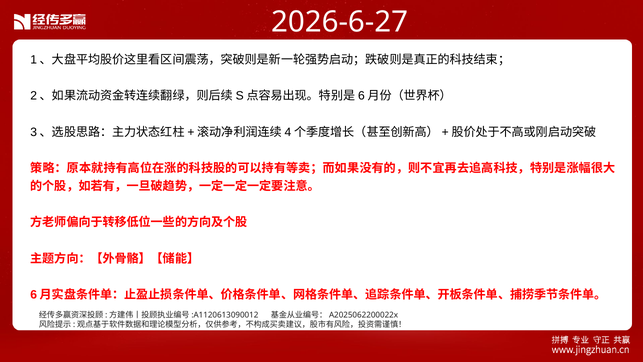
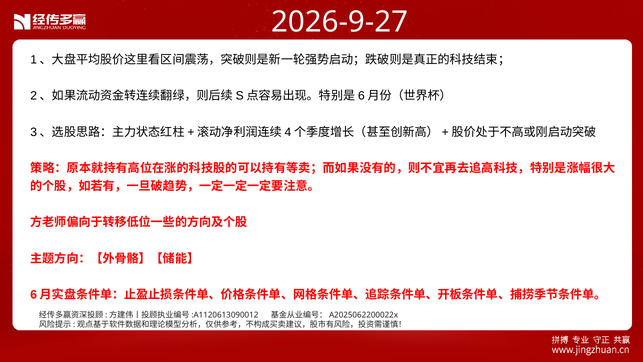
2026-6-27: 2026-6-27 -> 2026-9-27
